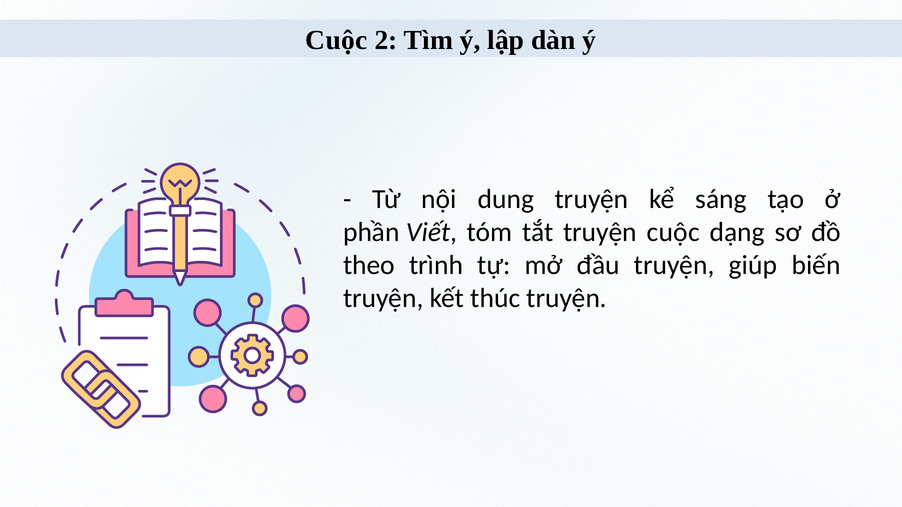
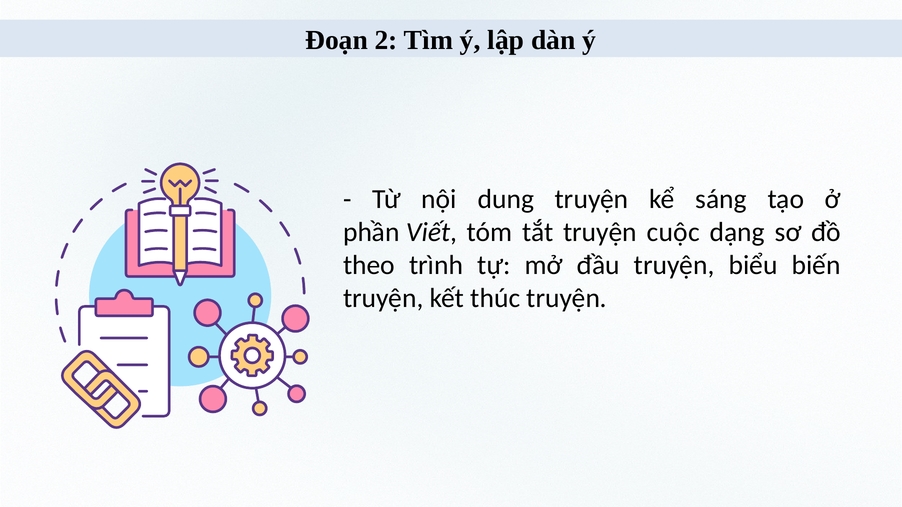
Cuộc at (336, 40): Cuộc -> Đoạn
giúp: giúp -> biểu
